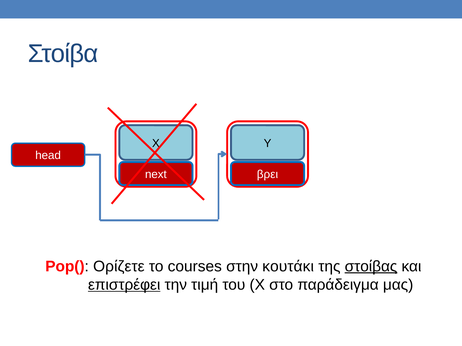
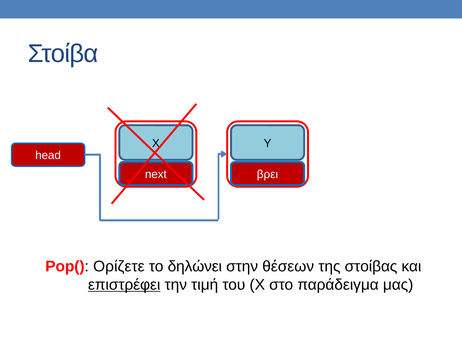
courses: courses -> δηλώνει
κουτάκι: κουτάκι -> θέσεων
στοίβας underline: present -> none
